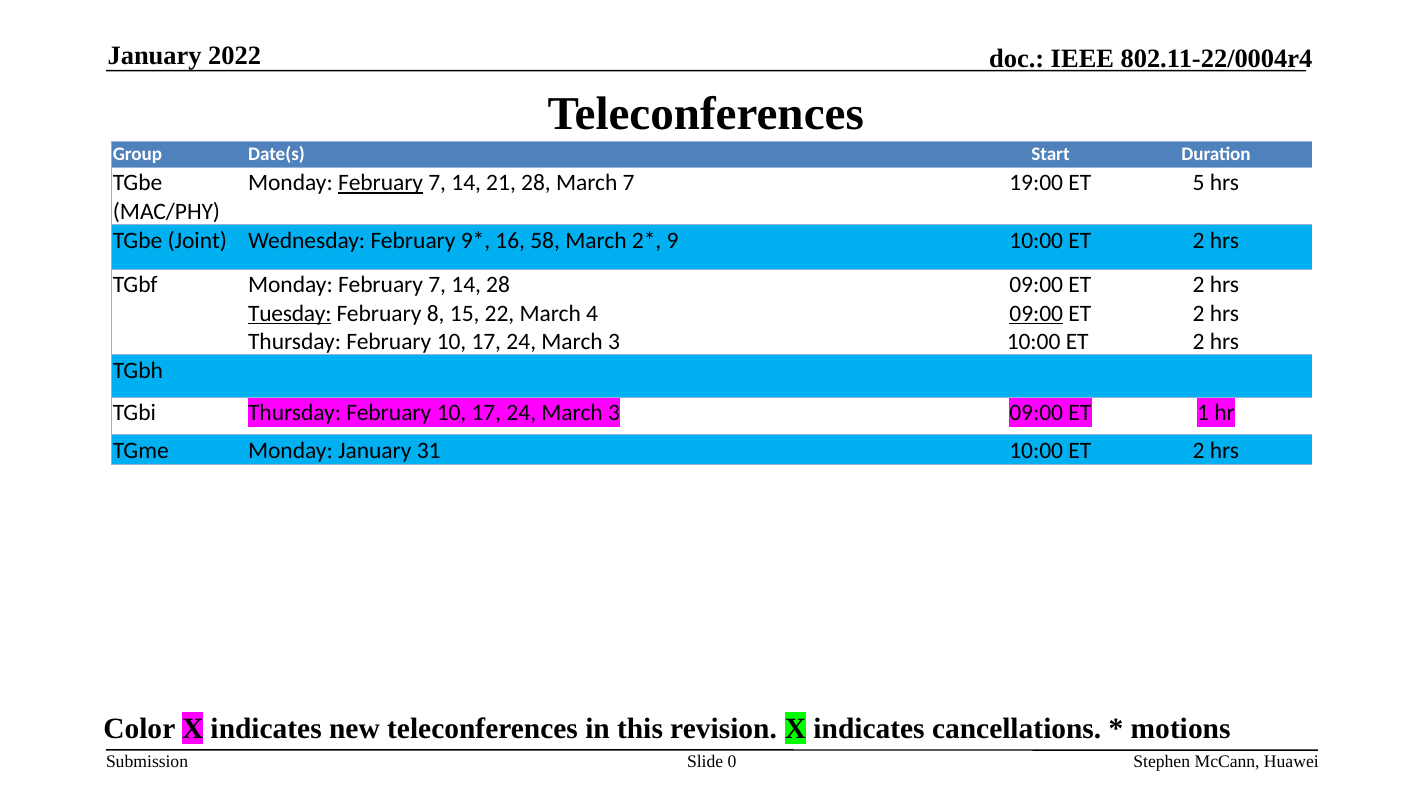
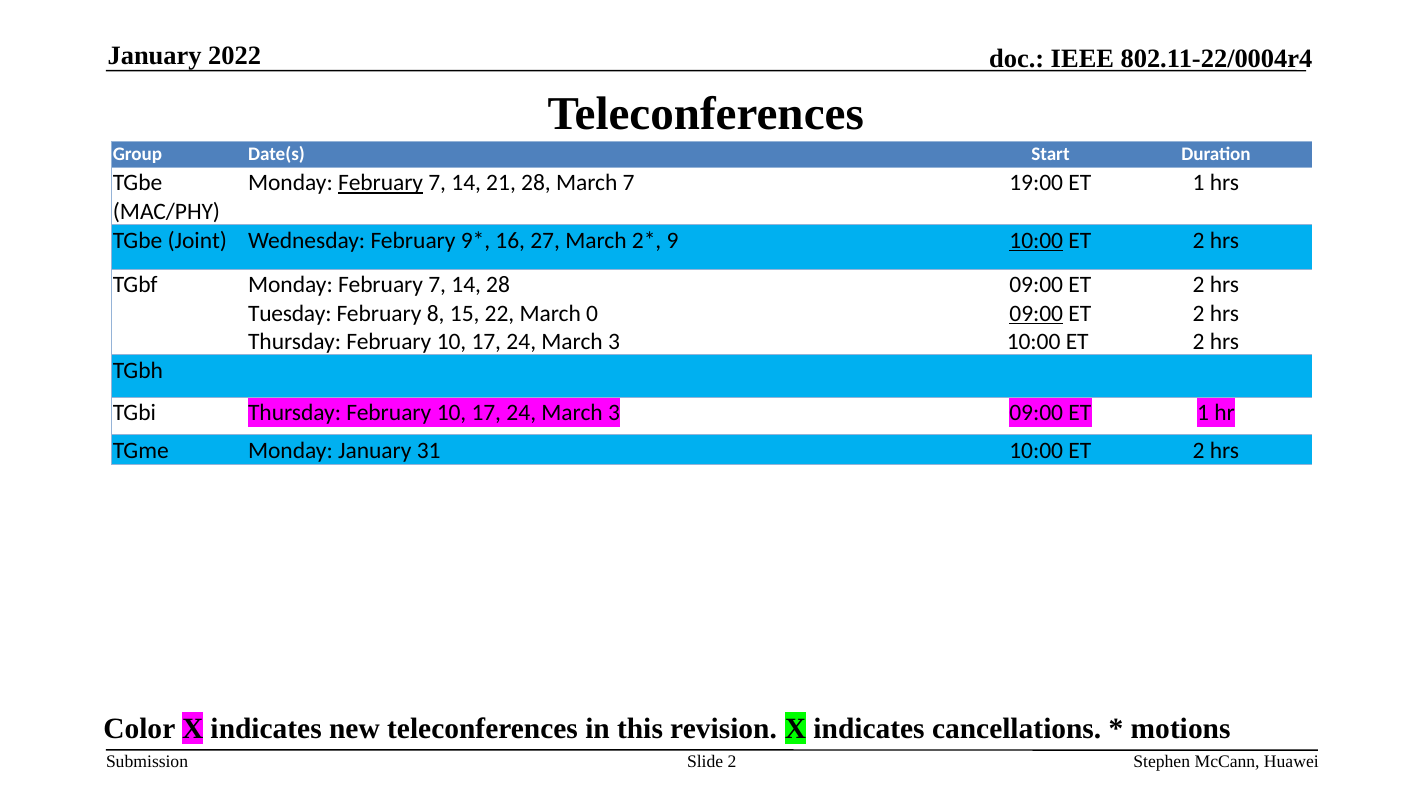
19:00 ET 5: 5 -> 1
58: 58 -> 27
10:00 at (1036, 241) underline: none -> present
Tuesday underline: present -> none
4: 4 -> 0
Slide 0: 0 -> 2
